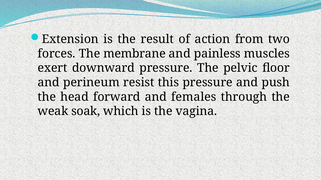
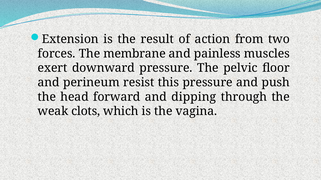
females: females -> dipping
soak: soak -> clots
